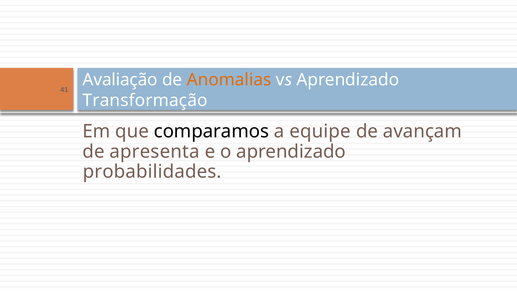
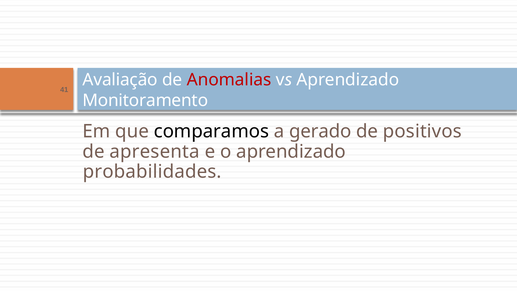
Anomalias colour: orange -> red
Transformação: Transformação -> Monitoramento
equipe: equipe -> gerado
avançam: avançam -> positivos
